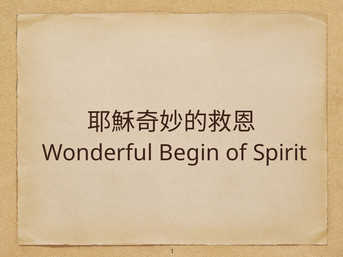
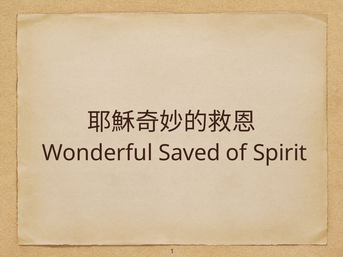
Begin: Begin -> Saved
